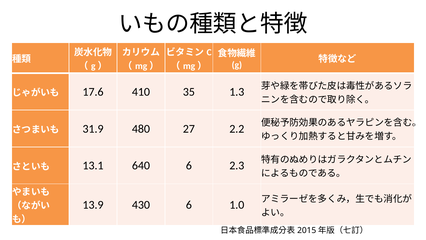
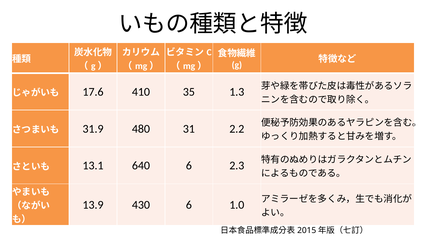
27: 27 -> 31
